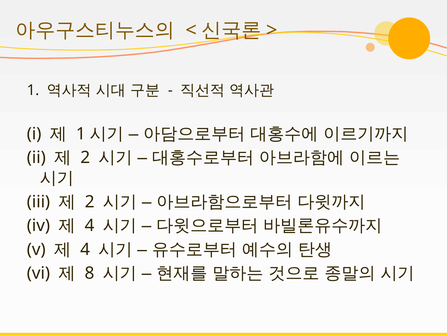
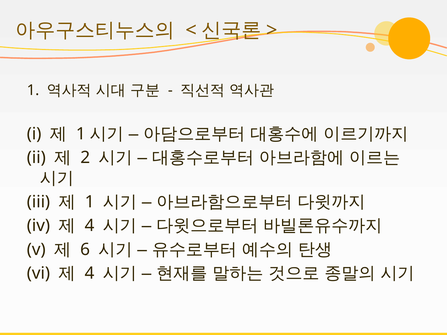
2 at (90, 202): 2 -> 1
4 at (85, 250): 4 -> 6
8 at (89, 273): 8 -> 4
